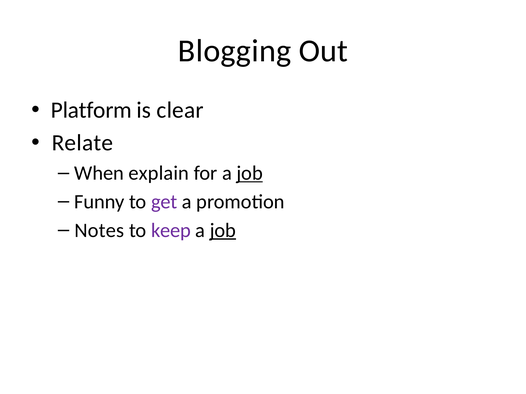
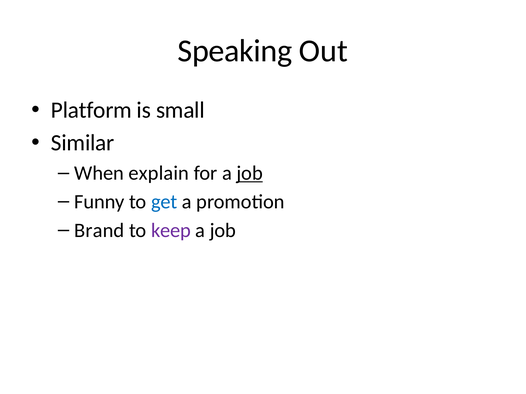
Blogging: Blogging -> Speaking
clear: clear -> small
Relate: Relate -> Similar
get colour: purple -> blue
Notes: Notes -> Brand
job at (223, 231) underline: present -> none
